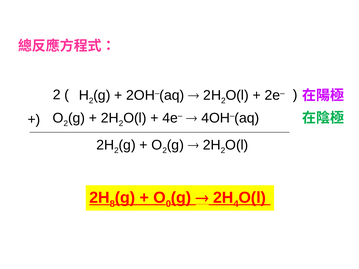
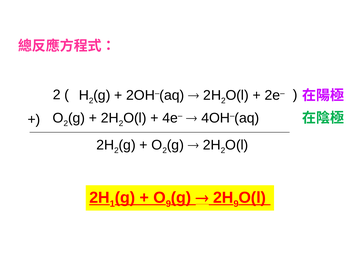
8: 8 -> 1
0 at (168, 204): 0 -> 9
4 at (236, 204): 4 -> 9
